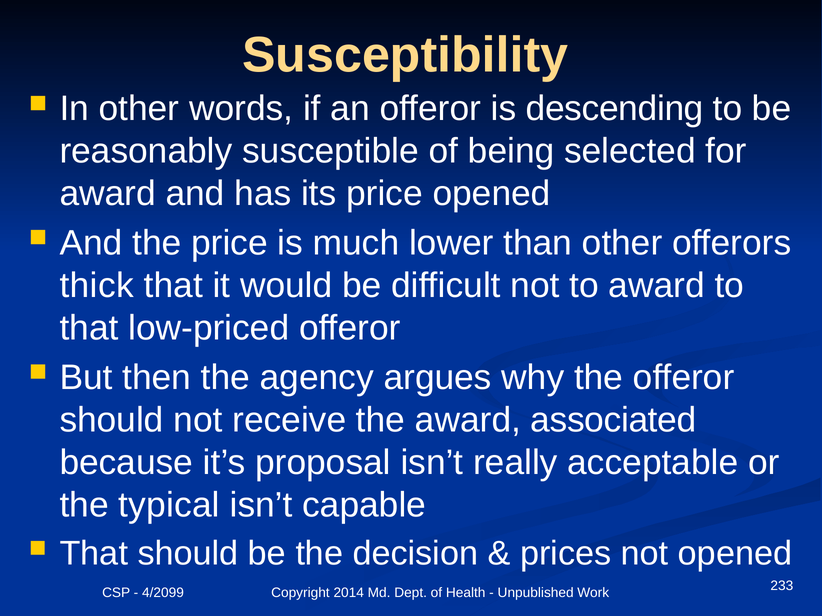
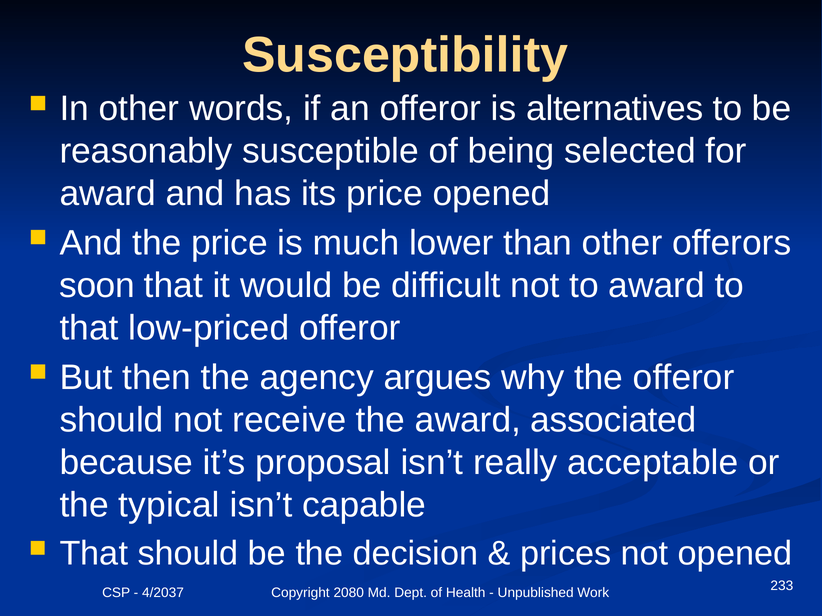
descending: descending -> alternatives
thick: thick -> soon
4/2099: 4/2099 -> 4/2037
2014: 2014 -> 2080
